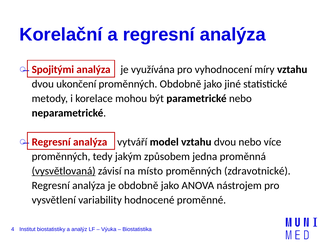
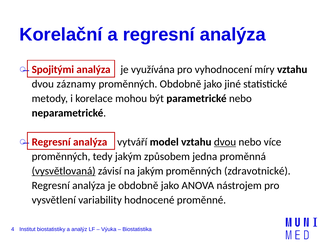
ukončení: ukončení -> záznamy
dvou at (225, 142) underline: none -> present
na místo: místo -> jakým
